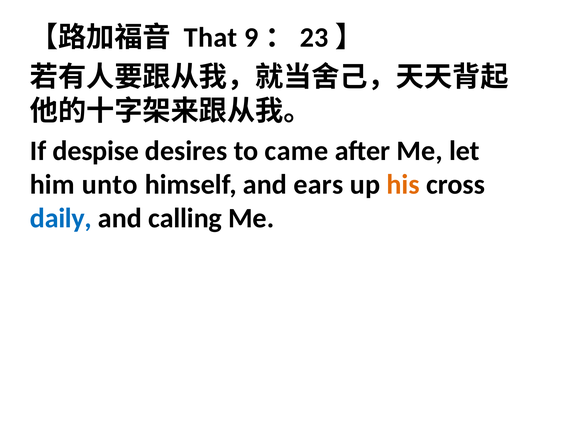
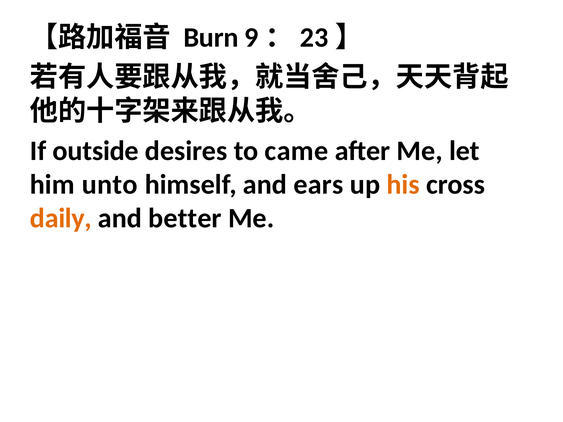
That: That -> Burn
despise: despise -> outside
daily colour: blue -> orange
calling: calling -> better
